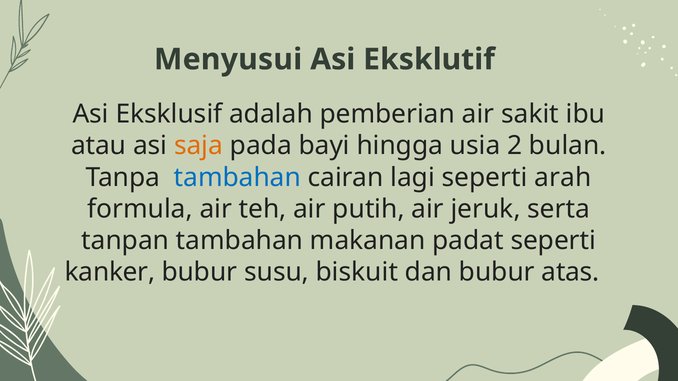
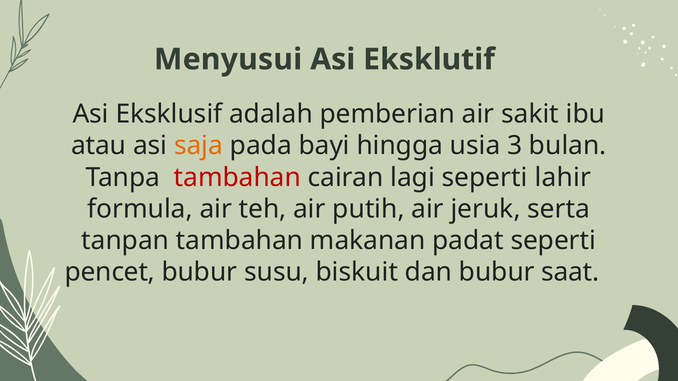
2: 2 -> 3
tambahan at (237, 178) colour: blue -> red
arah: arah -> lahir
kanker: kanker -> pencet
atas: atas -> saat
